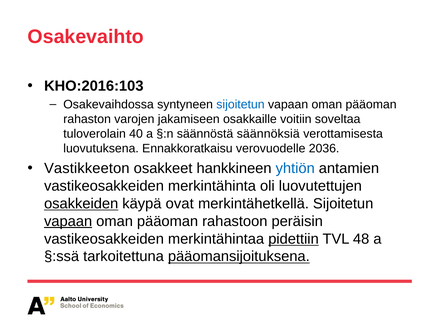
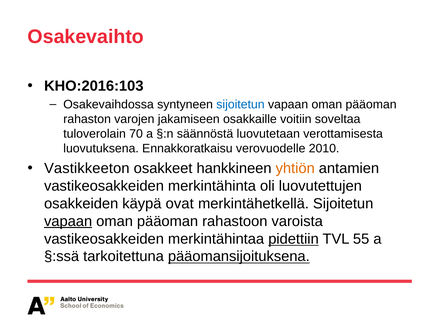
40: 40 -> 70
säännöksiä: säännöksiä -> luovutetaan
2036: 2036 -> 2010
yhtiön colour: blue -> orange
osakkeiden underline: present -> none
peräisin: peräisin -> varoista
48: 48 -> 55
